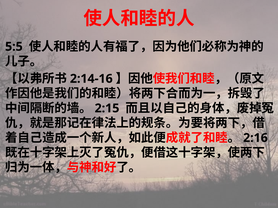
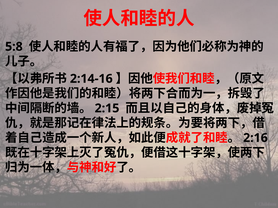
5:5: 5:5 -> 5:8
